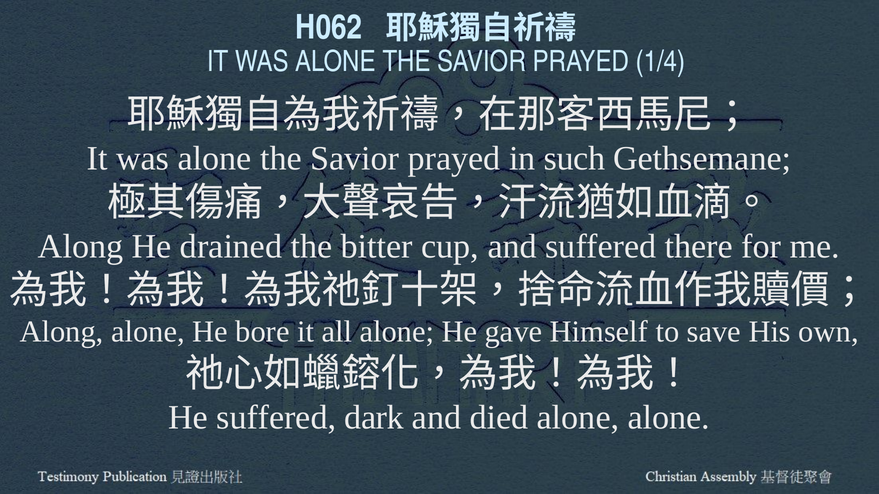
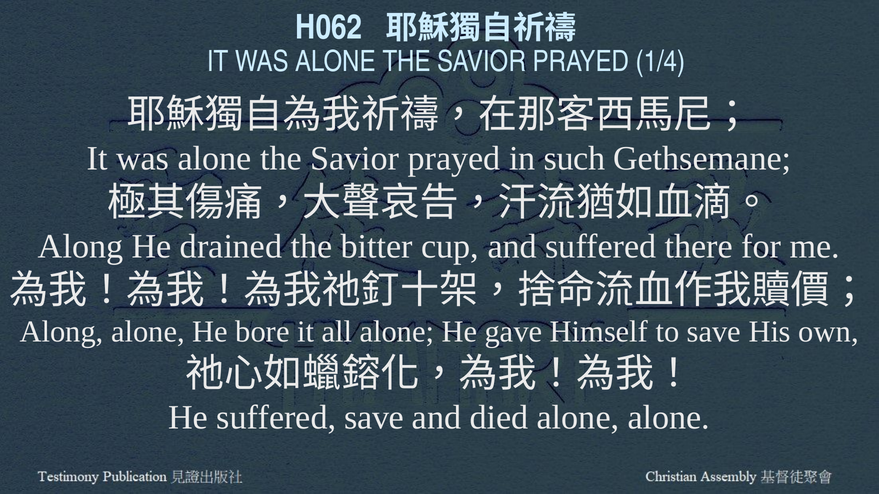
suffered dark: dark -> save
